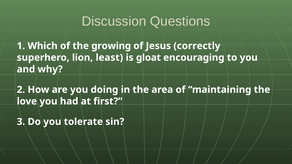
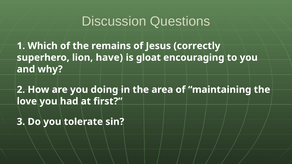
growing: growing -> remains
least: least -> have
